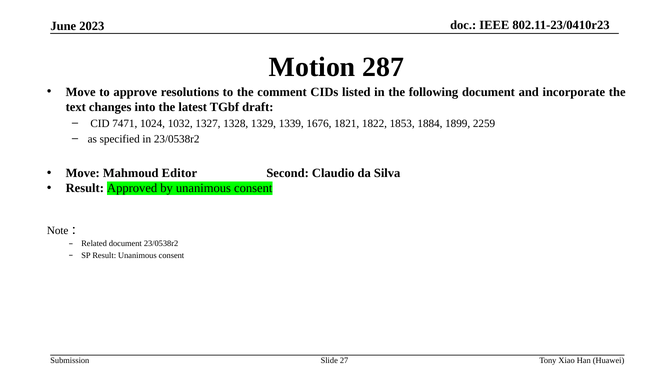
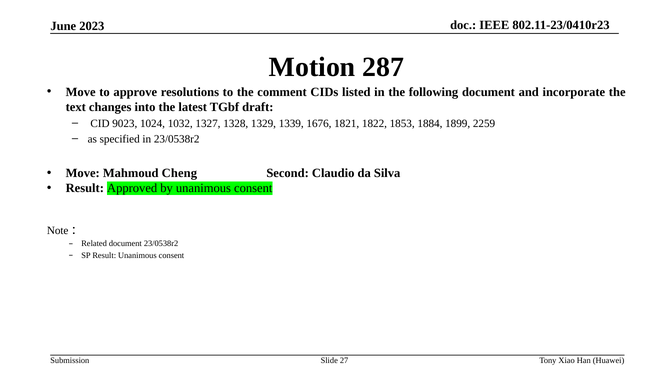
7471: 7471 -> 9023
Editor: Editor -> Cheng
